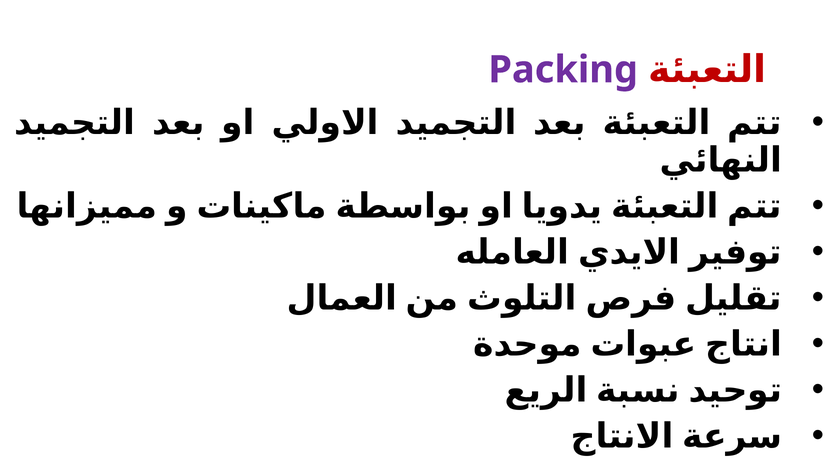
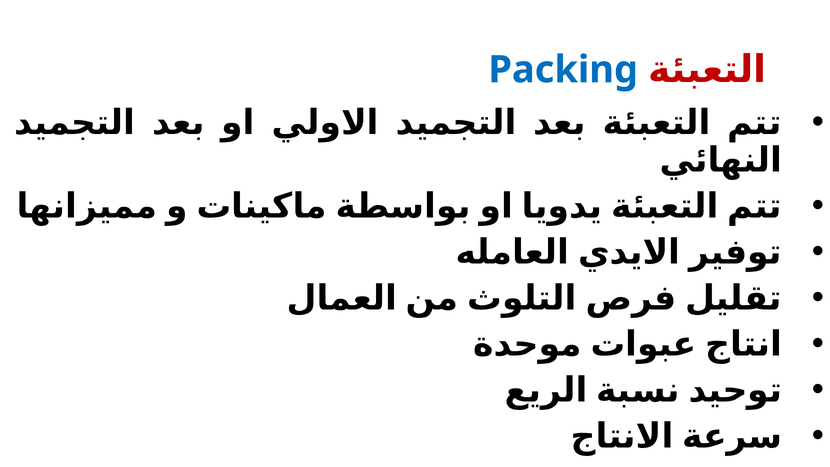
Packing colour: purple -> blue
